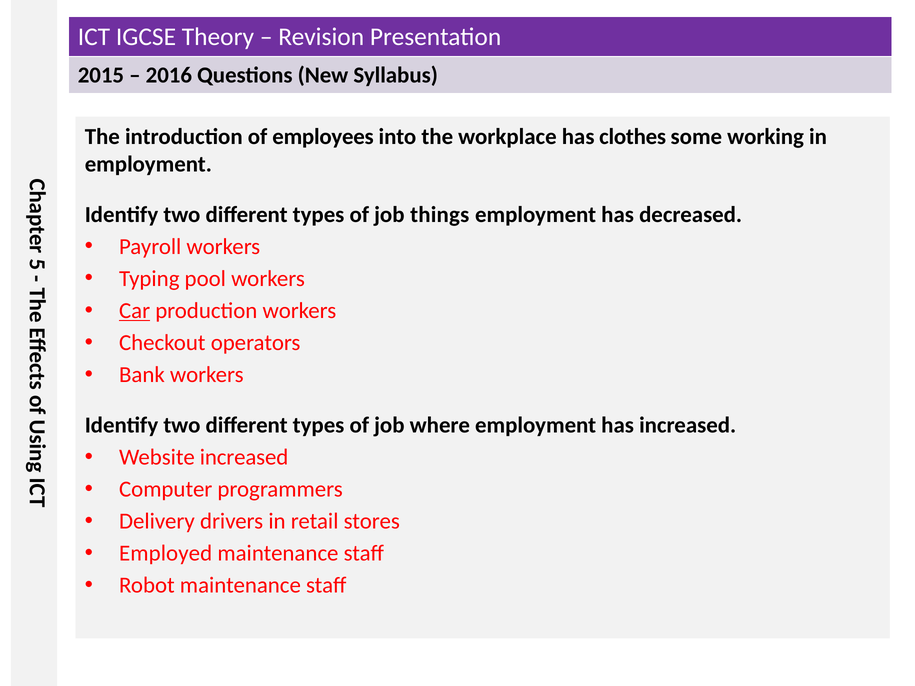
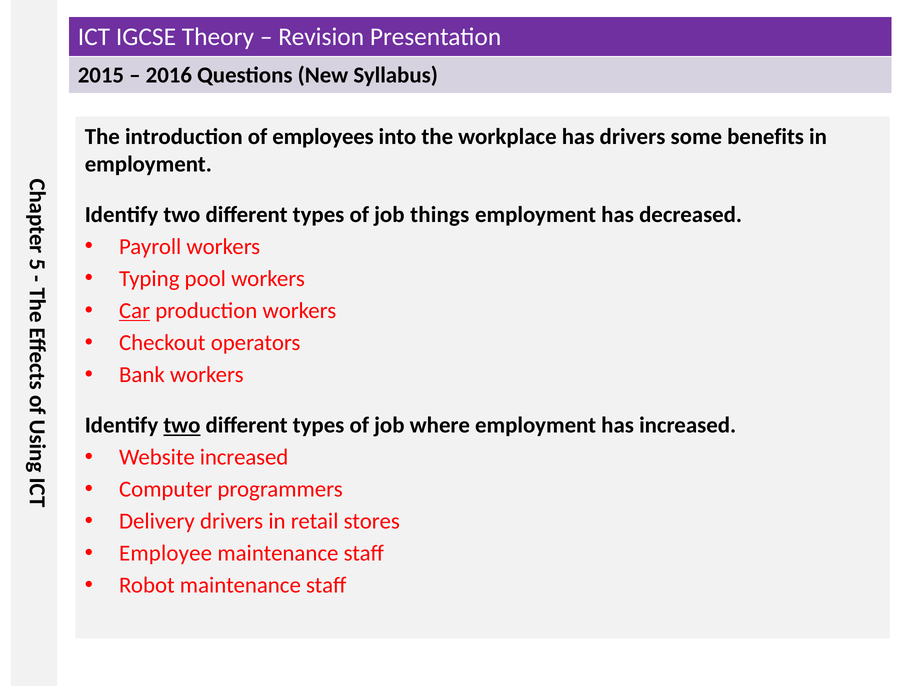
has clothes: clothes -> drivers
working: working -> benefits
two at (182, 426) underline: none -> present
Employed: Employed -> Employee
